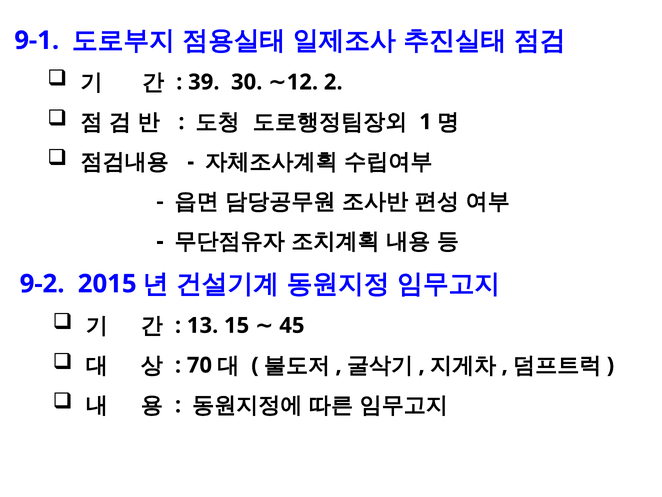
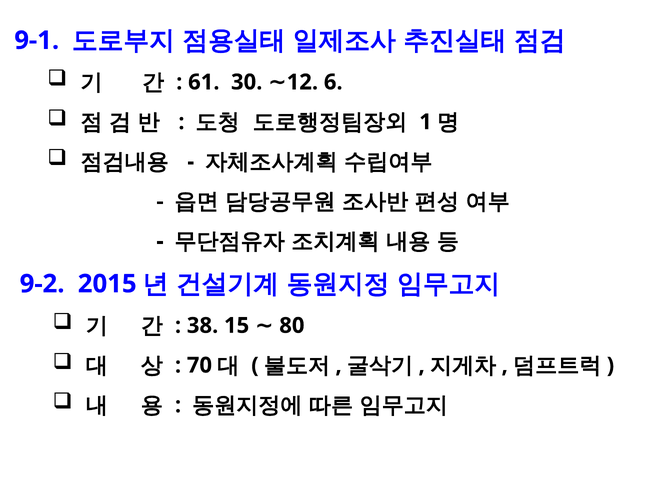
39: 39 -> 61
2: 2 -> 6
13: 13 -> 38
45: 45 -> 80
